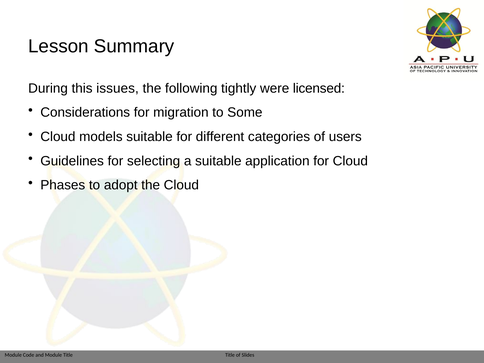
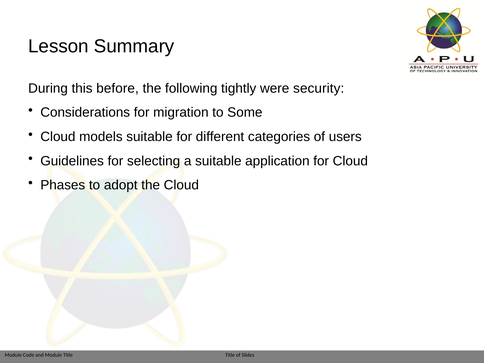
issues: issues -> before
licensed: licensed -> security
